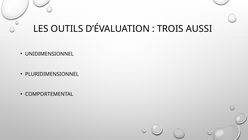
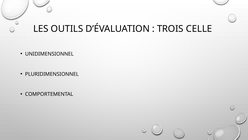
AUSSI: AUSSI -> CELLE
